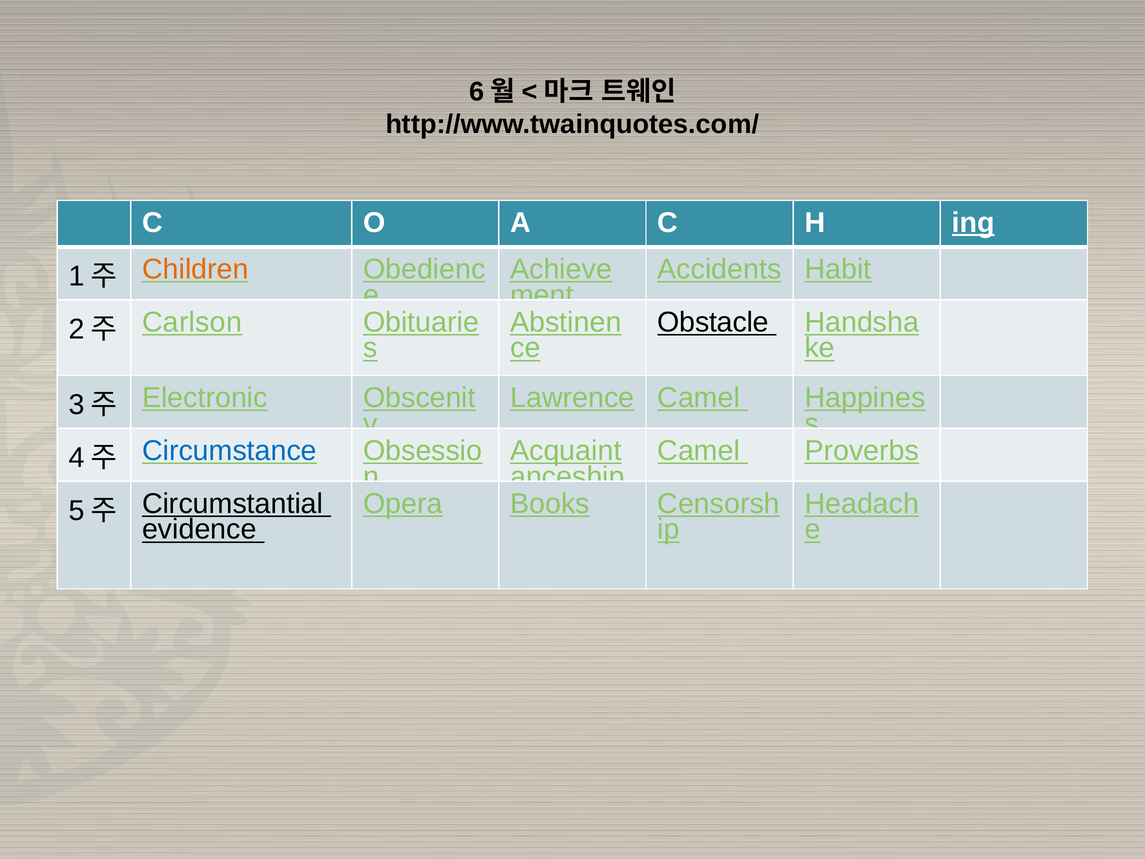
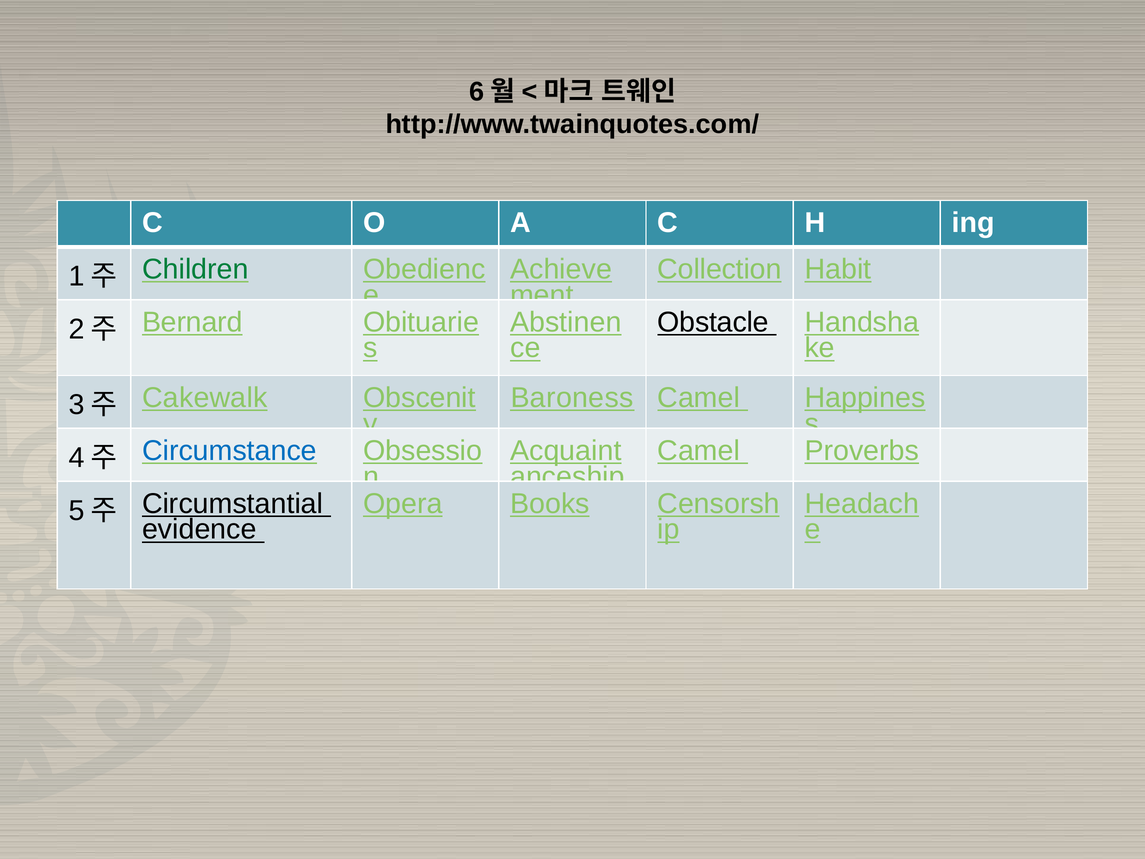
ing underline: present -> none
Accidents: Accidents -> Collection
Children colour: orange -> green
Carlson: Carlson -> Bernard
Lawrence: Lawrence -> Baroness
Electronic: Electronic -> Cakewalk
